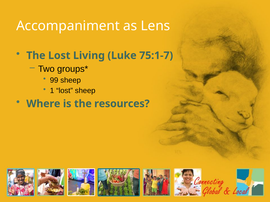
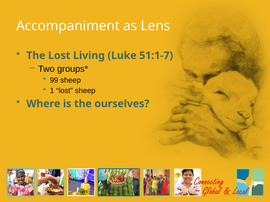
75:1-7: 75:1-7 -> 51:1-7
resources: resources -> ourselves
